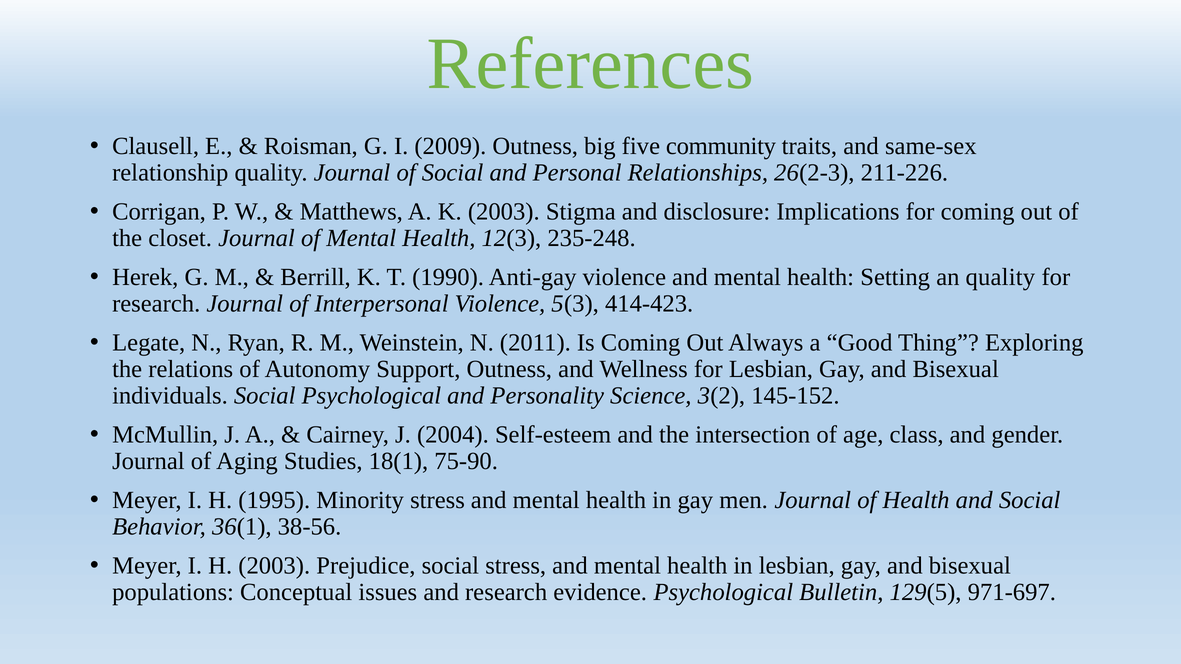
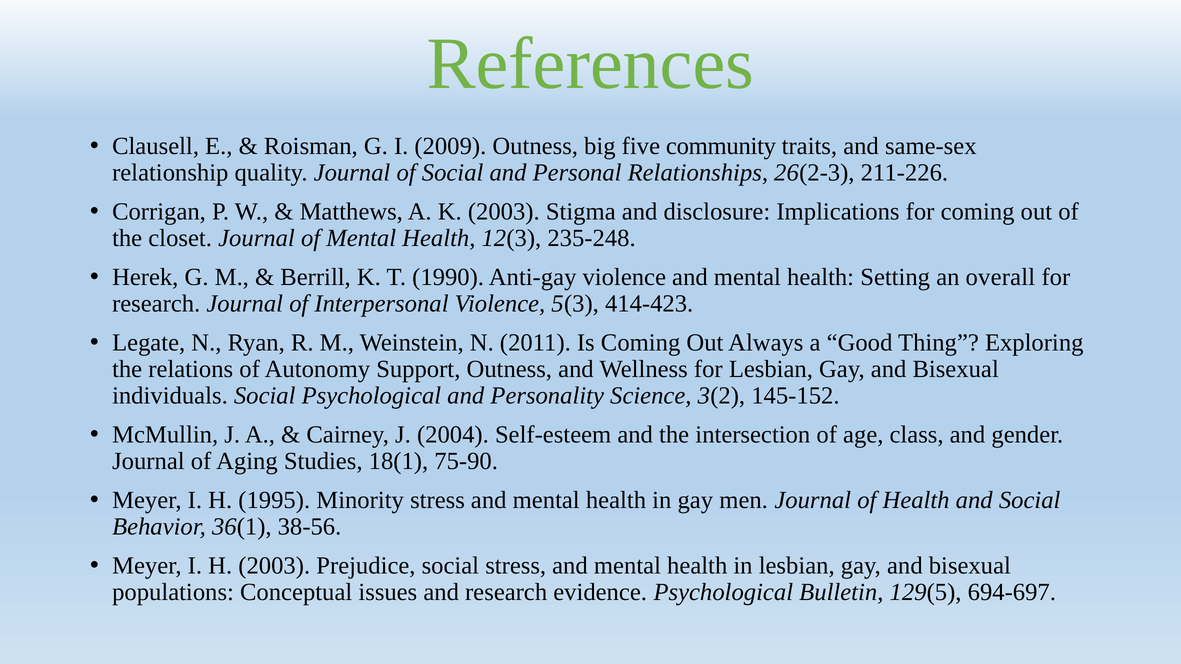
an quality: quality -> overall
971-697: 971-697 -> 694-697
